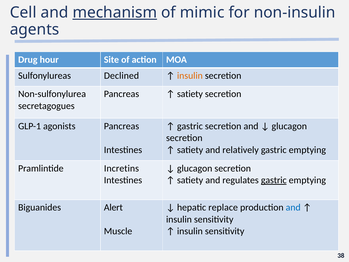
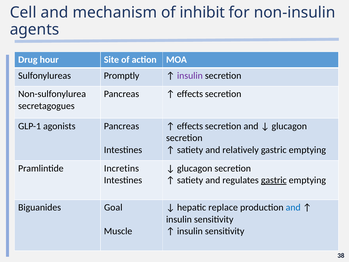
mechanism underline: present -> none
mimic: mimic -> inhibit
Declined: Declined -> Promptly
insulin at (190, 76) colour: orange -> purple
satiety at (190, 94): satiety -> effects
gastric at (190, 126): gastric -> effects
Alert: Alert -> Goal
